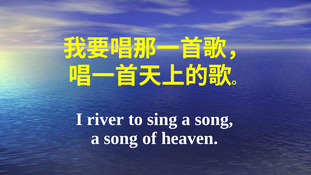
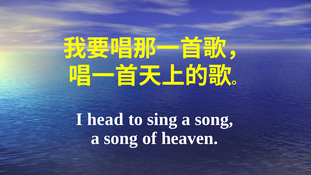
river: river -> head
